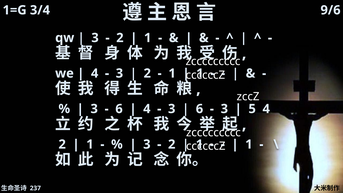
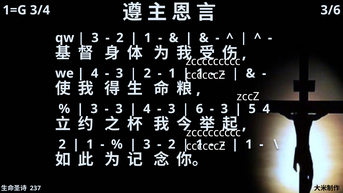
9/6: 9/6 -> 3/6
6 at (119, 109): 6 -> 3
